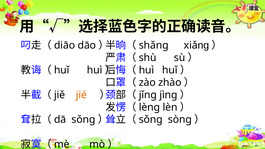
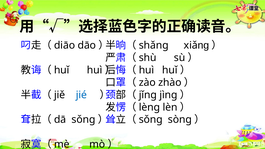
jié colour: orange -> blue
